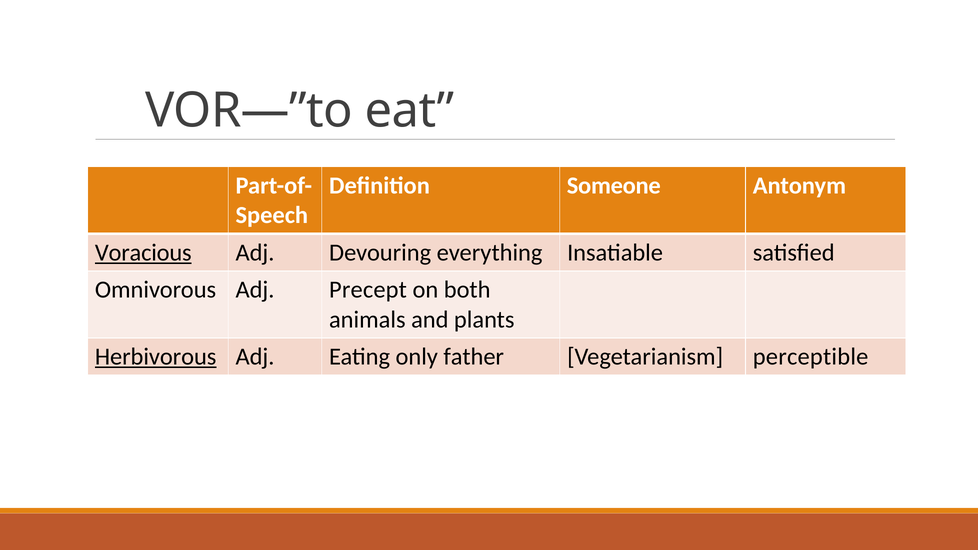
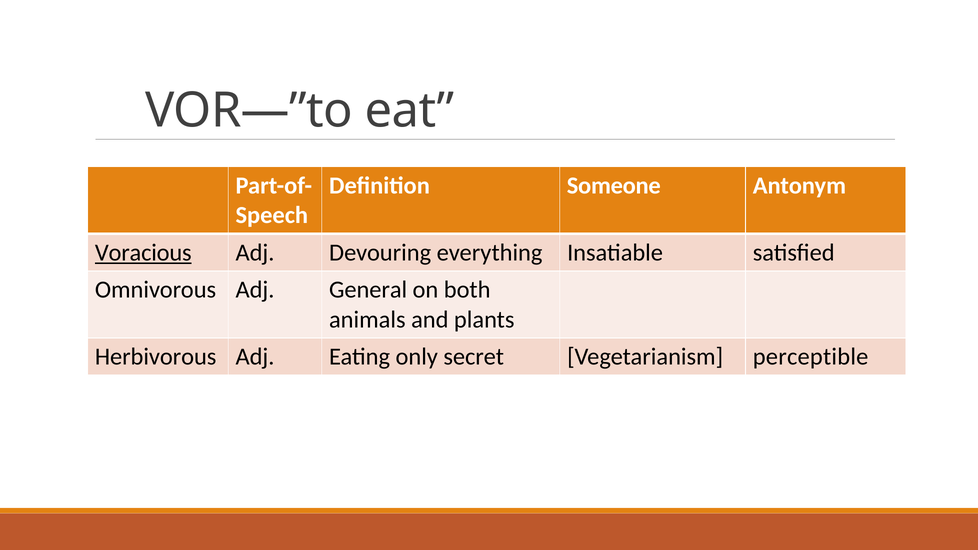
Precept: Precept -> General
Herbivorous underline: present -> none
father: father -> secret
